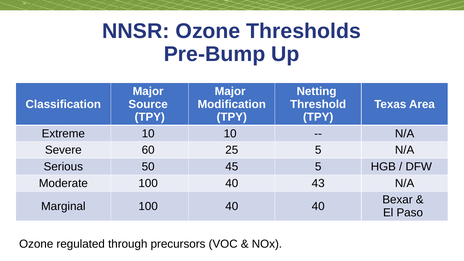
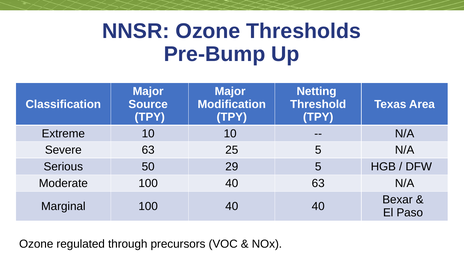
Severe 60: 60 -> 63
45: 45 -> 29
40 43: 43 -> 63
